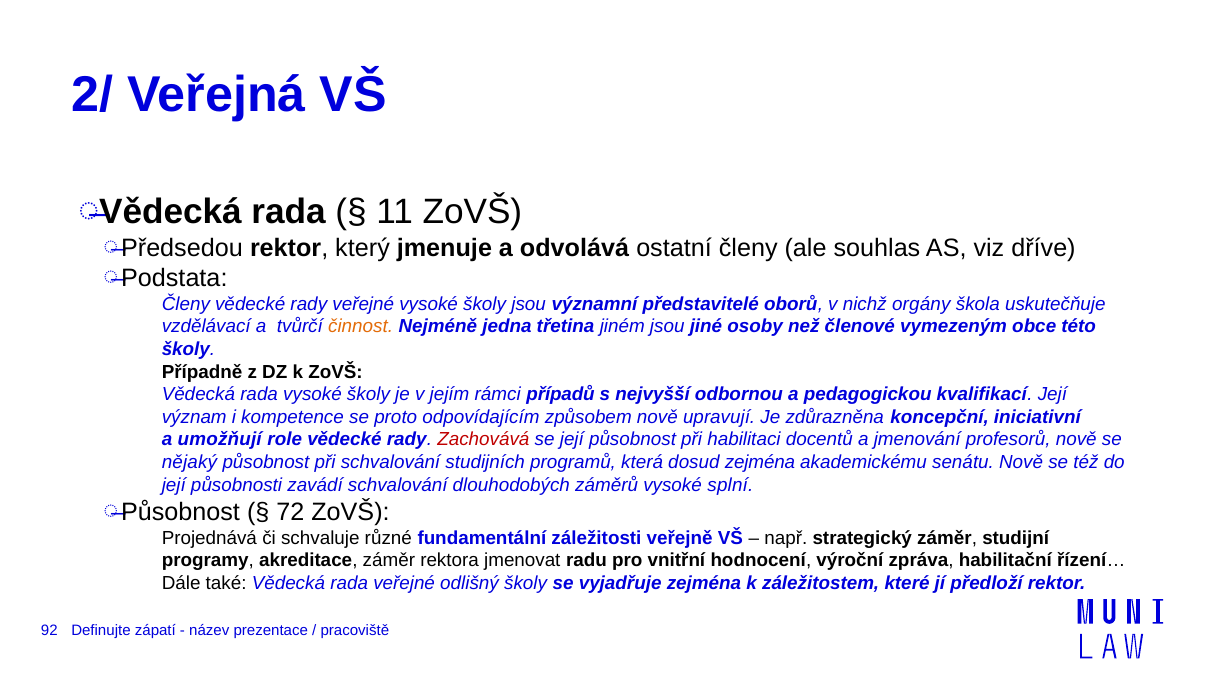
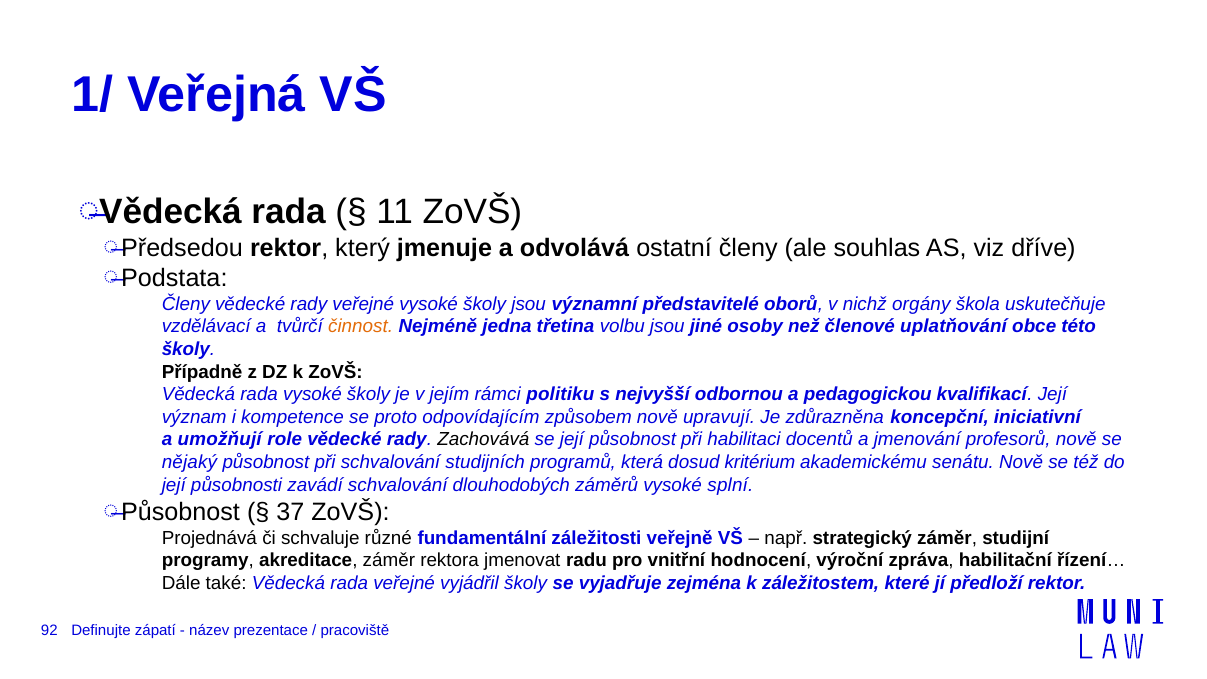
2/: 2/ -> 1/
jiném: jiném -> volbu
vymezeným: vymezeným -> uplatňování
případů: případů -> politiku
Zachovává colour: red -> black
dosud zejména: zejména -> kritérium
72: 72 -> 37
odlišný: odlišný -> vyjádřil
